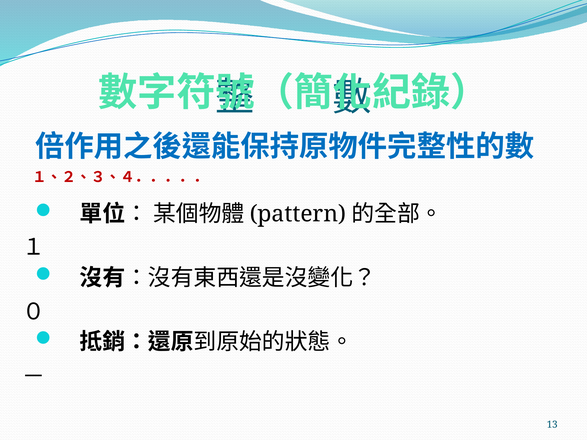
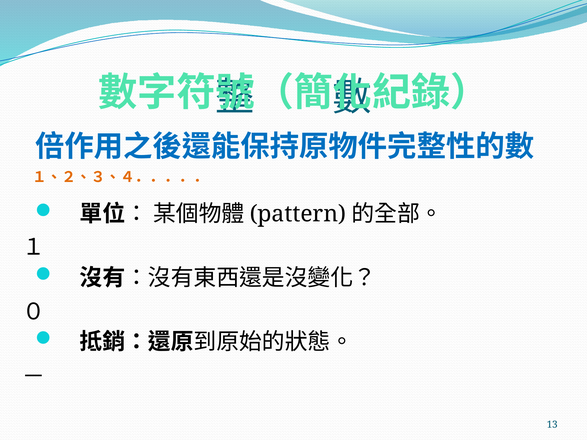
１、２、３、４．．．．． colour: red -> orange
